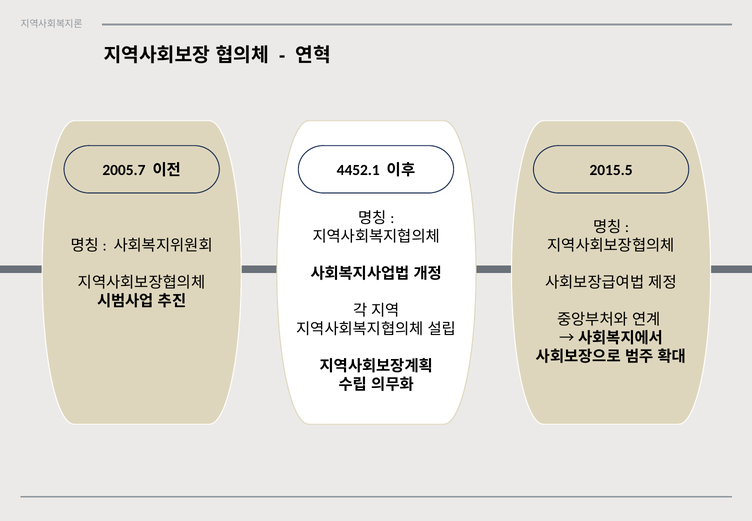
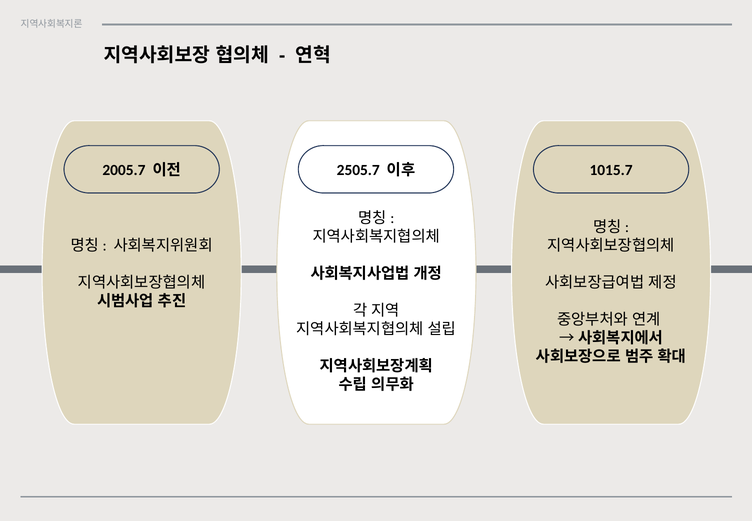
4452.1: 4452.1 -> 2505.7
2015.5: 2015.5 -> 1015.7
